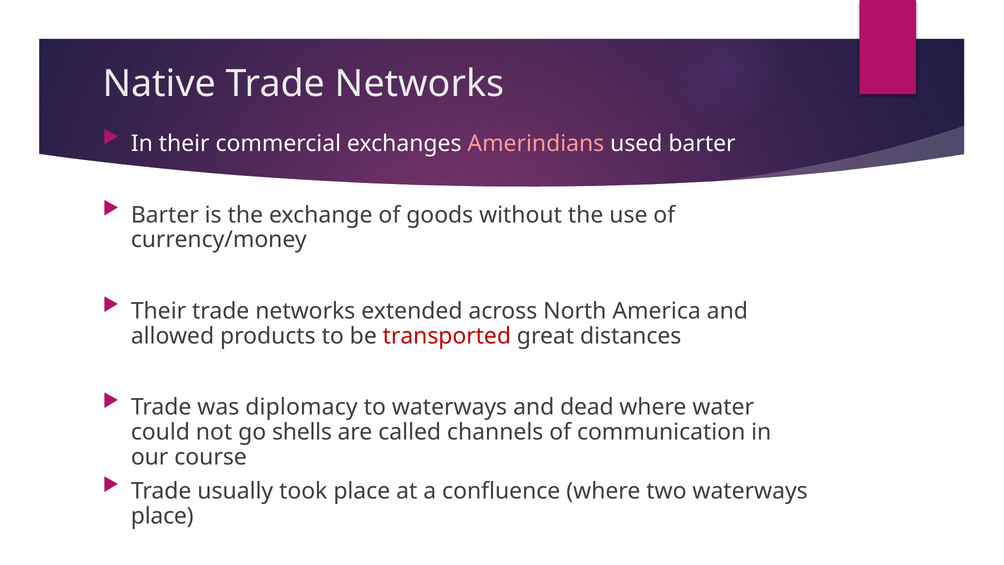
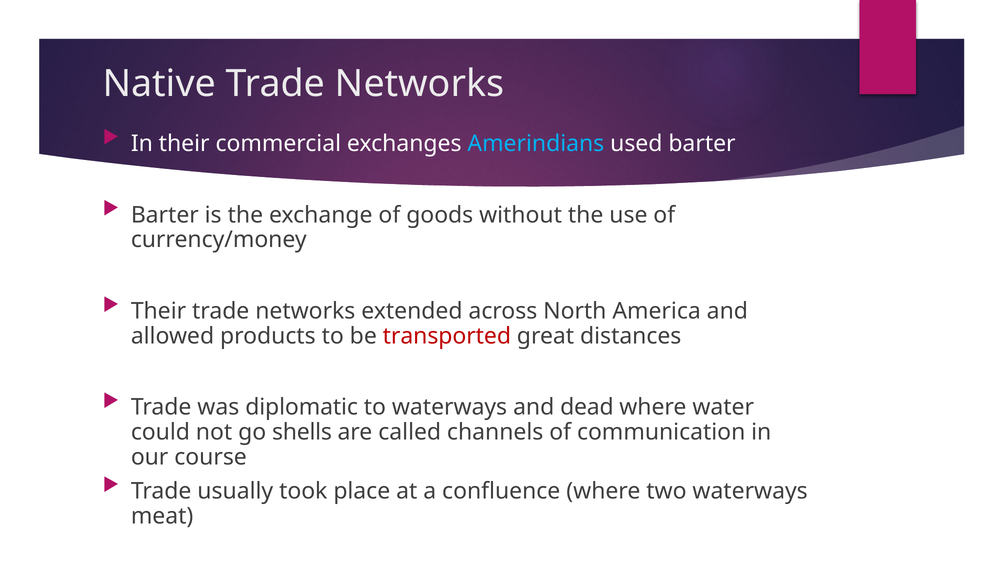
Amerindians colour: pink -> light blue
diplomacy: diplomacy -> diplomatic
place at (162, 516): place -> meat
